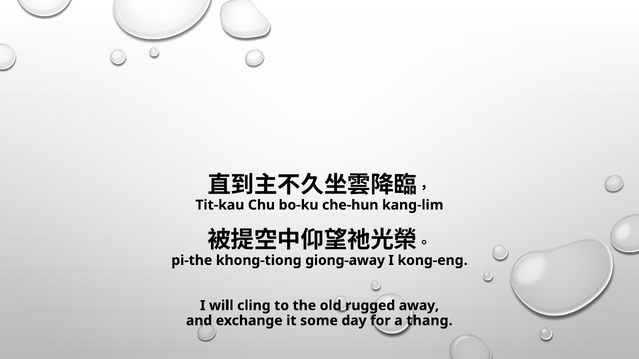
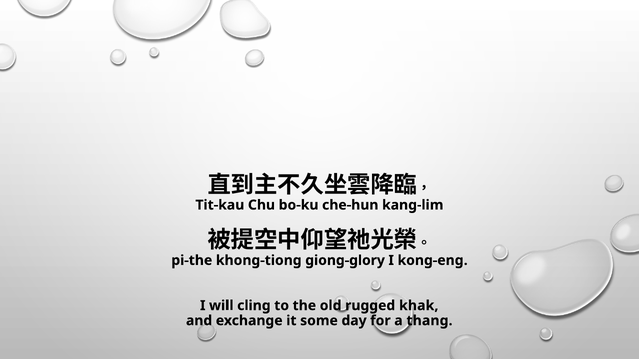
giong-away: giong-away -> giong-glory
away: away -> khak
